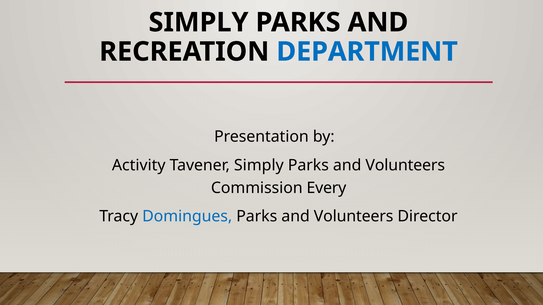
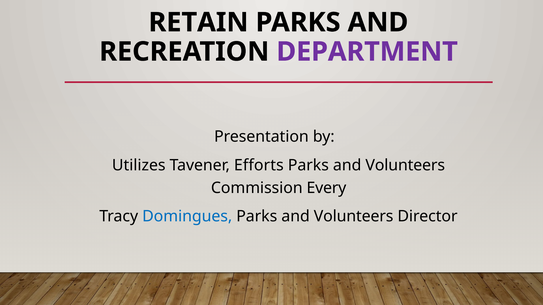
SIMPLY at (199, 22): SIMPLY -> RETAIN
DEPARTMENT colour: blue -> purple
Activity: Activity -> Utilizes
Tavener Simply: Simply -> Efforts
